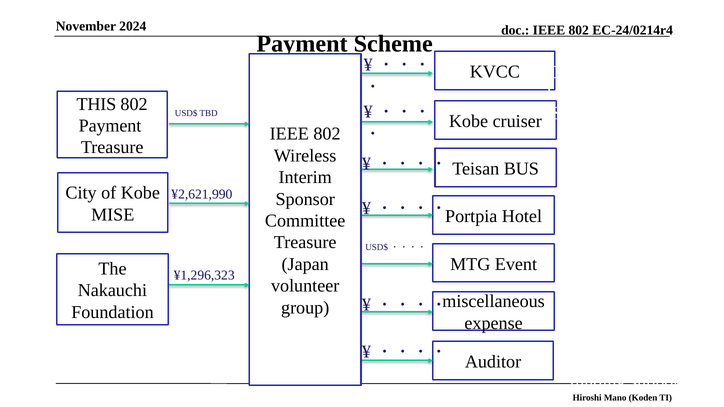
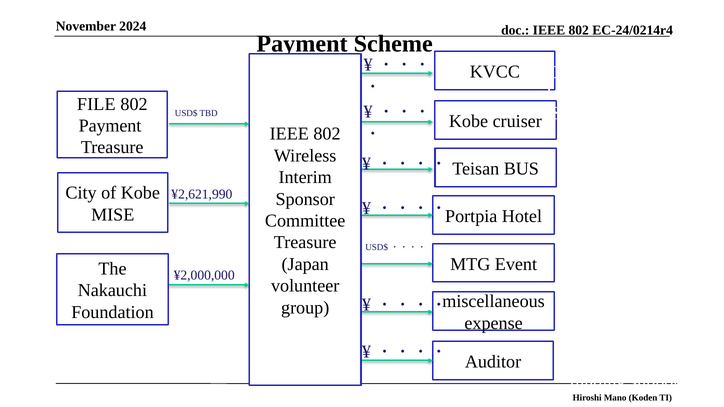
THIS: THIS -> FILE
¥1,296,323: ¥1,296,323 -> ¥2,000,000
